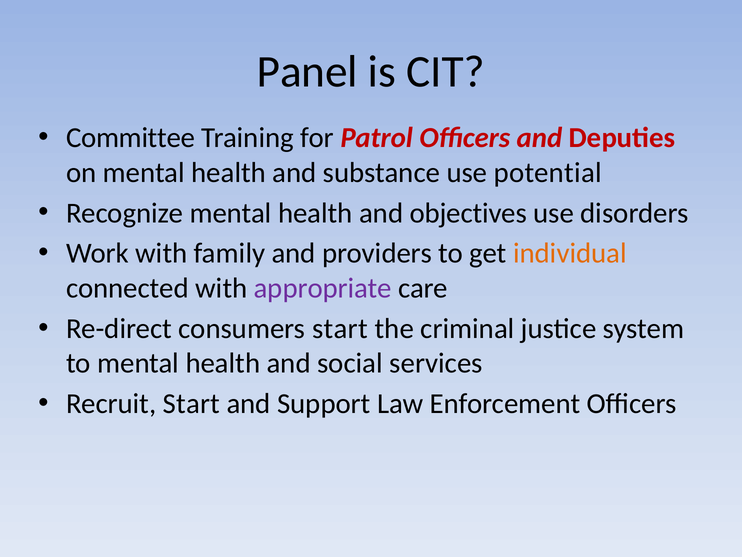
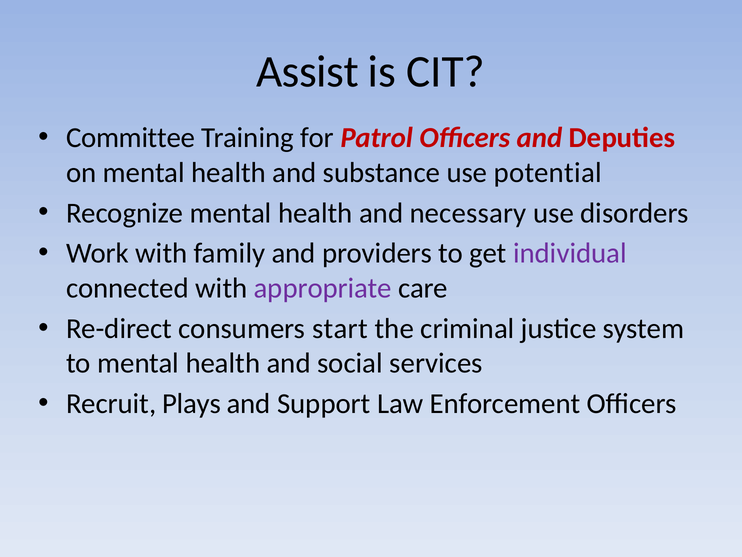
Panel: Panel -> Assist
objectives: objectives -> necessary
individual colour: orange -> purple
Recruit Start: Start -> Plays
